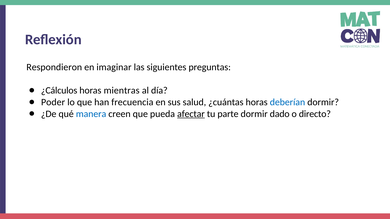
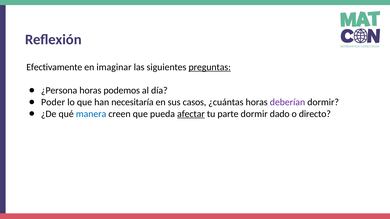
Respondieron: Respondieron -> Efectivamente
preguntas underline: none -> present
¿Cálculos: ¿Cálculos -> ¿Persona
mientras: mientras -> podemos
frecuencia: frecuencia -> necesitaría
salud: salud -> casos
deberían colour: blue -> purple
